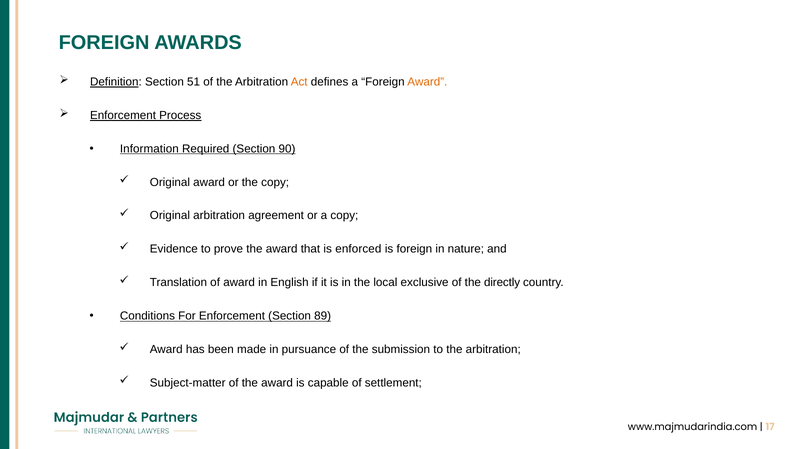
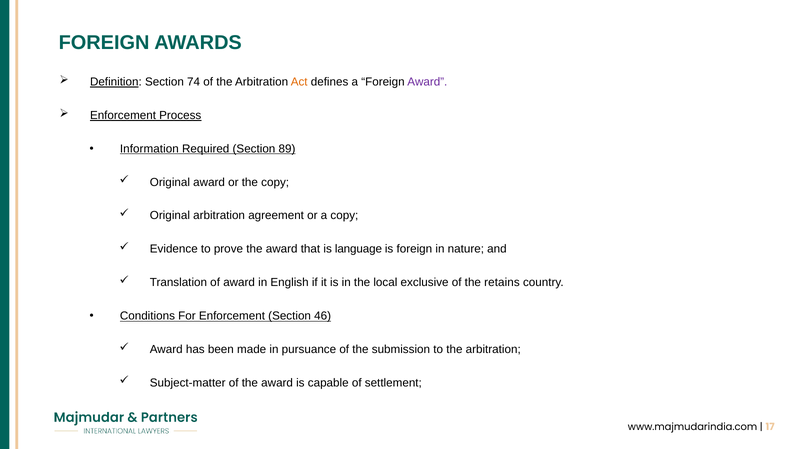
51: 51 -> 74
Award at (427, 82) colour: orange -> purple
90: 90 -> 89
enforced: enforced -> language
directly: directly -> retains
89: 89 -> 46
